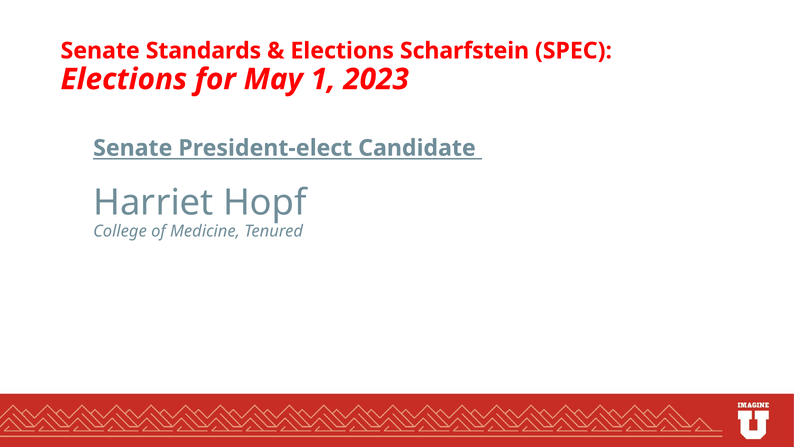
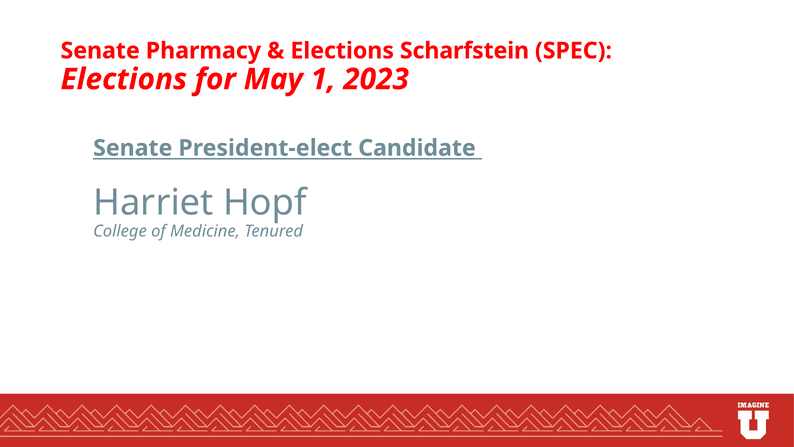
Standards: Standards -> Pharmacy
